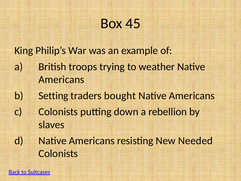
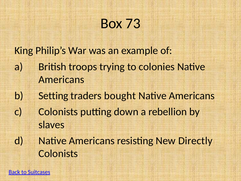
45: 45 -> 73
weather: weather -> colonies
Needed: Needed -> Directly
